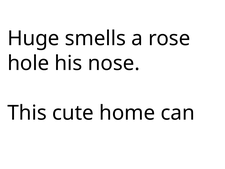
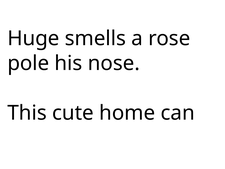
hole: hole -> pole
